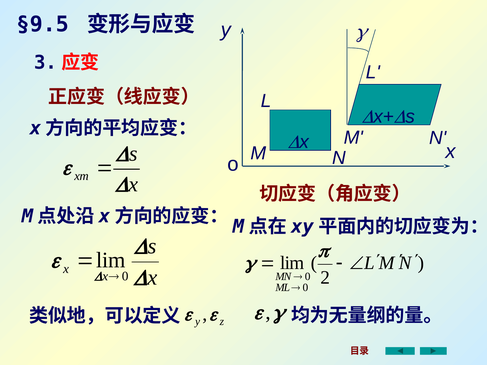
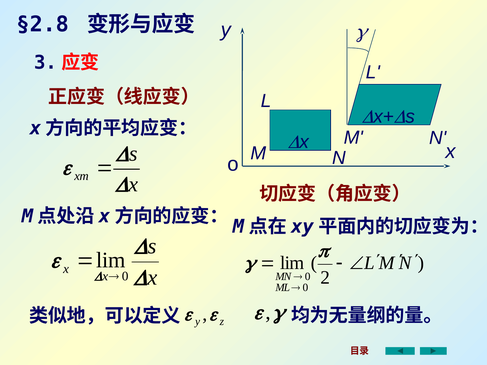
§9.5: §9.5 -> §2.8
